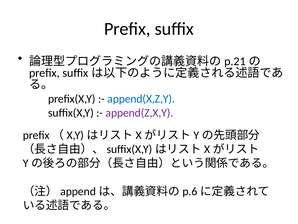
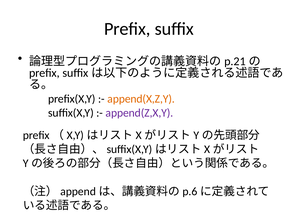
append(X,Z,Y colour: blue -> orange
